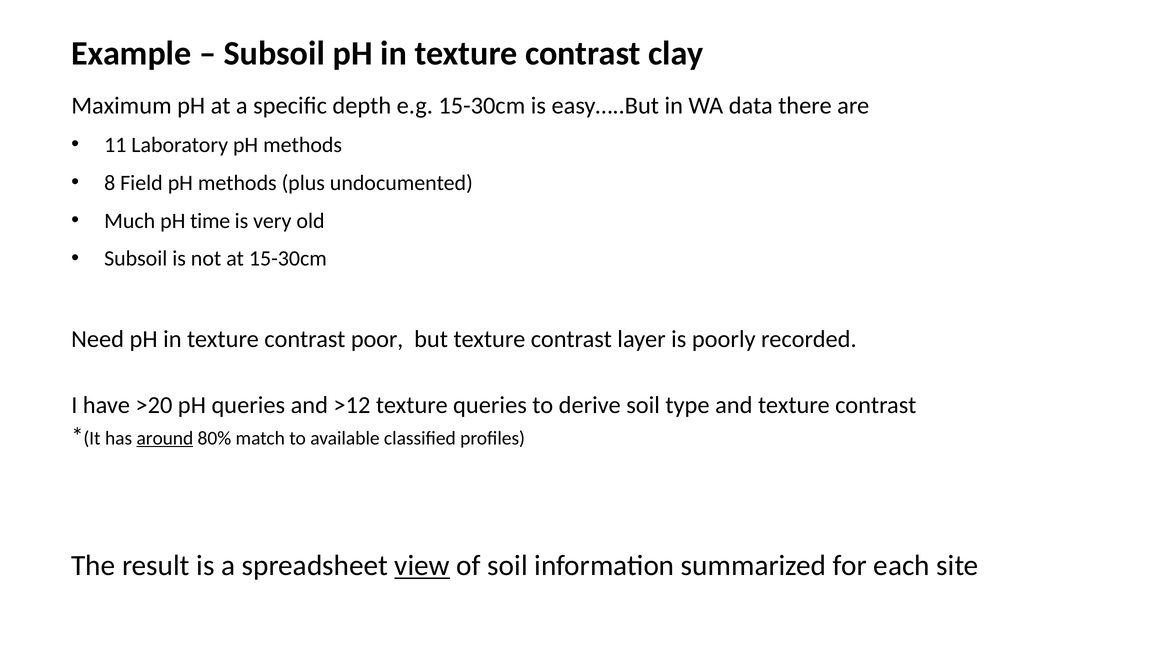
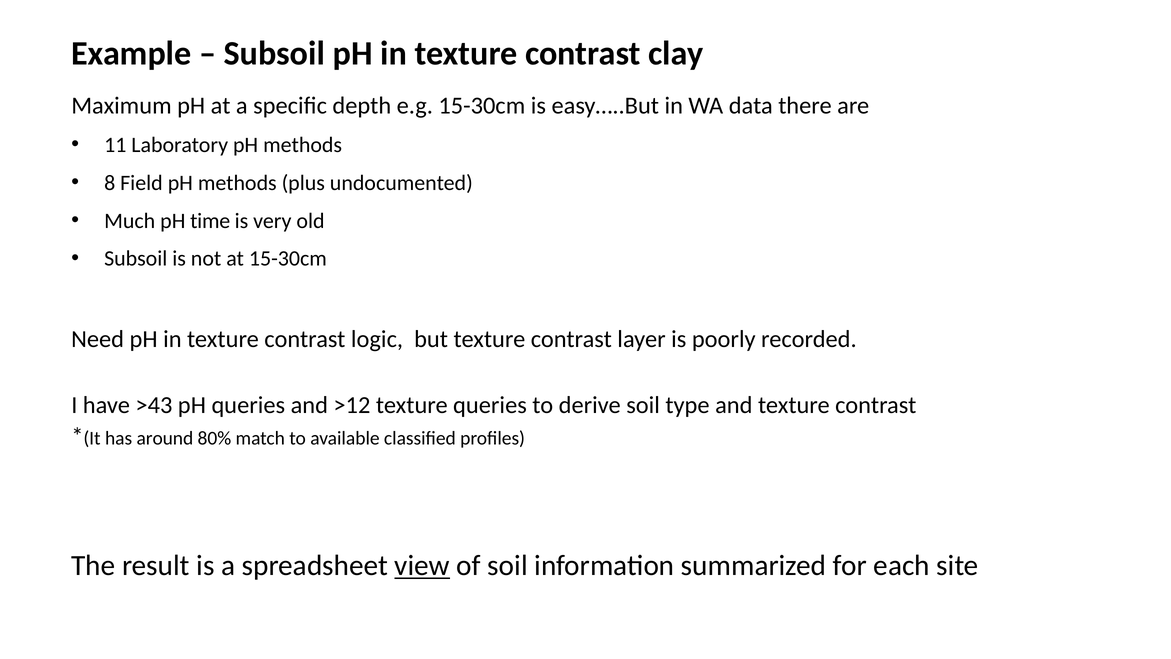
poor: poor -> logic
>20: >20 -> >43
around underline: present -> none
